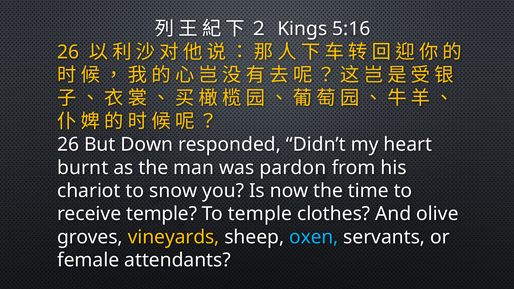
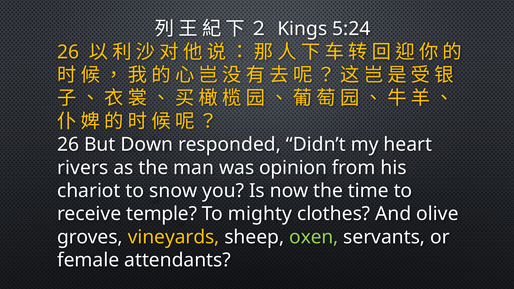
5:16: 5:16 -> 5:24
burnt: burnt -> rivers
pardon: pardon -> opinion
To temple: temple -> mighty
oxen colour: light blue -> light green
